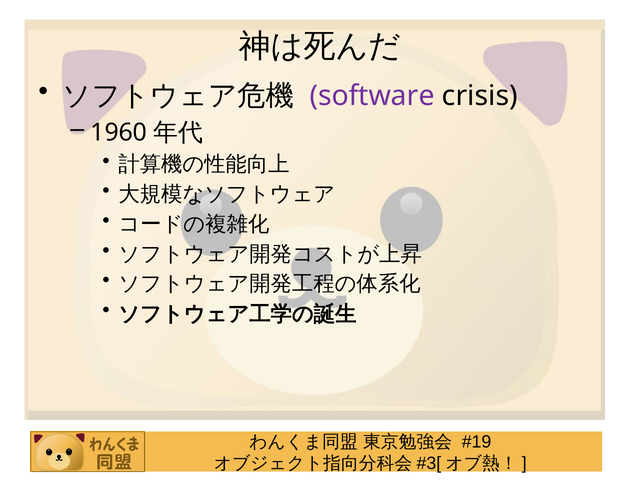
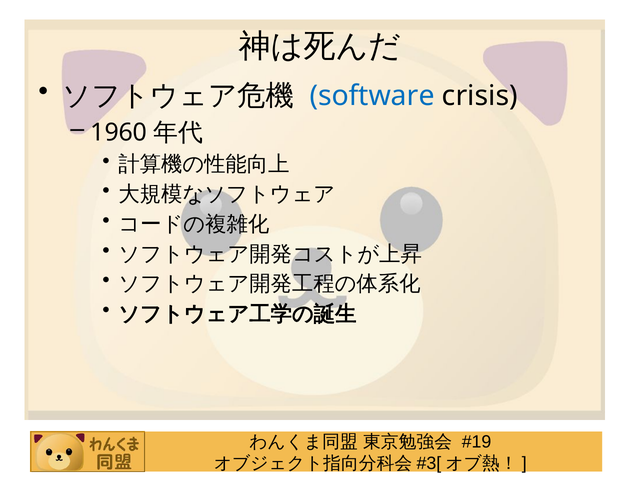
software colour: purple -> blue
